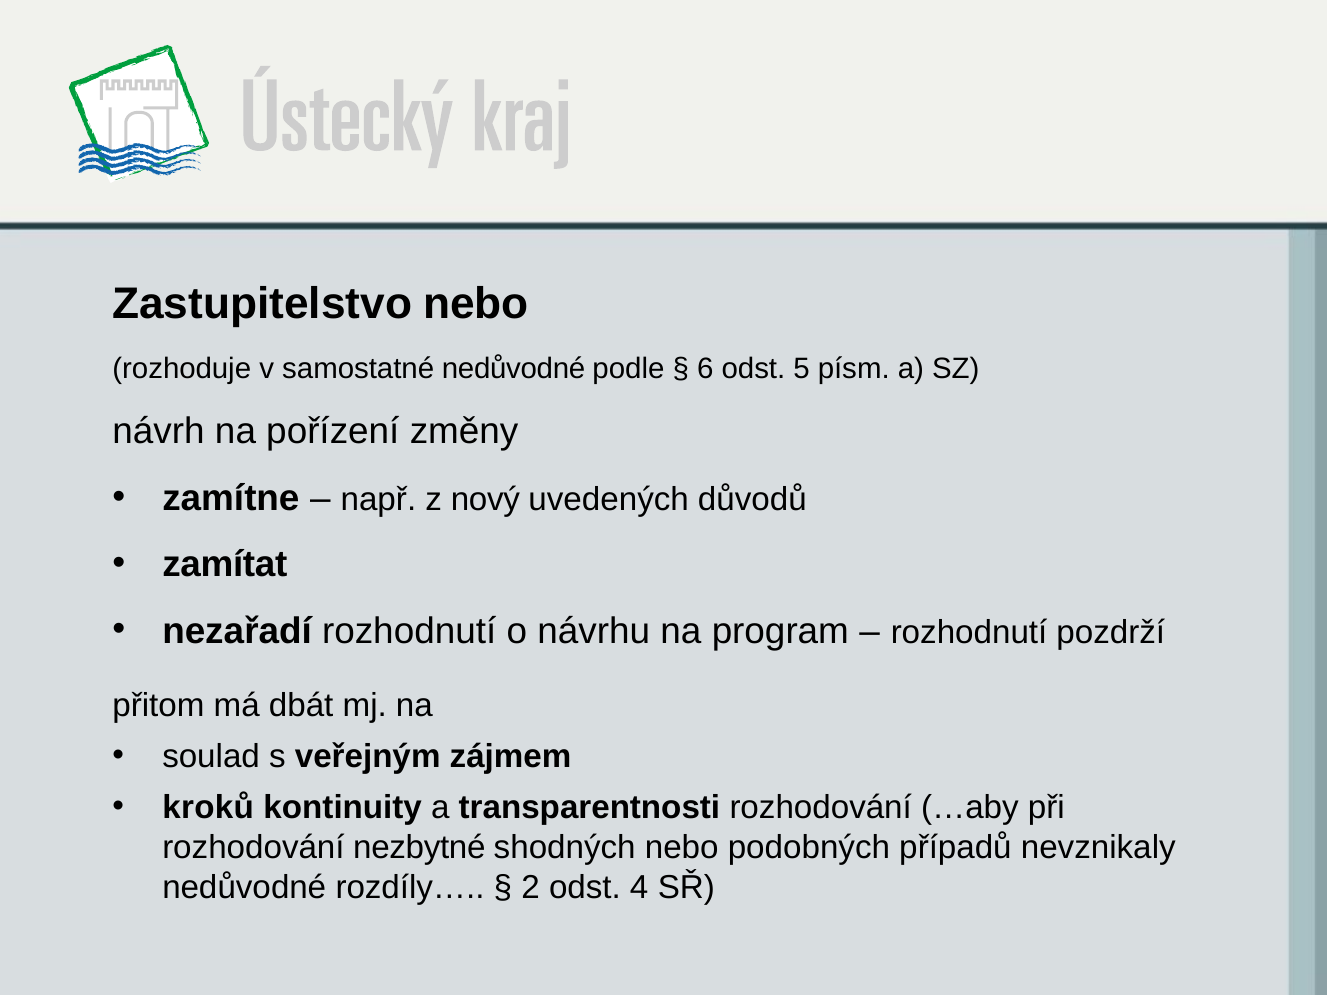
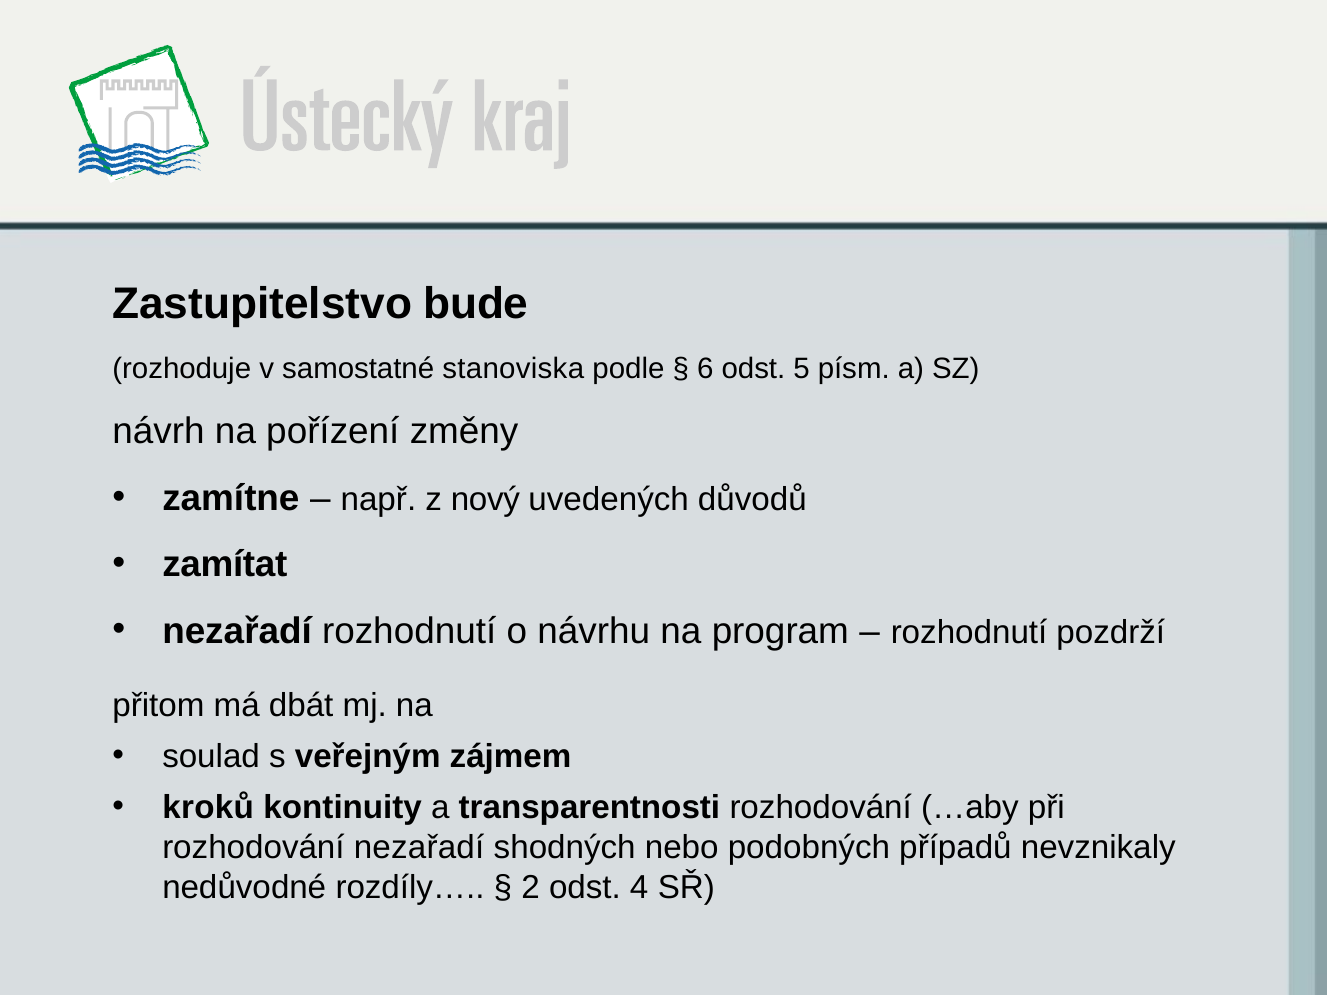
Zastupitelstvo nebo: nebo -> bude
samostatné nedůvodné: nedůvodné -> stanoviska
rozhodování nezbytné: nezbytné -> nezařadí
